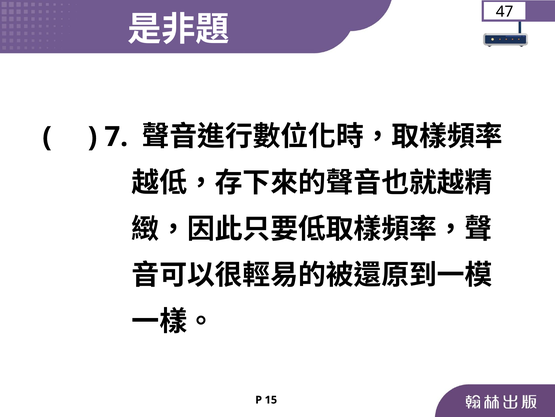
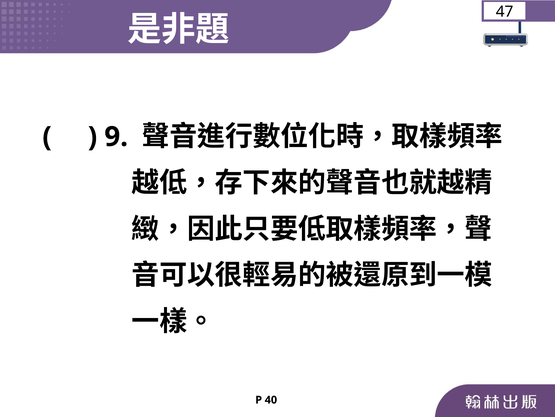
7: 7 -> 9
15: 15 -> 40
